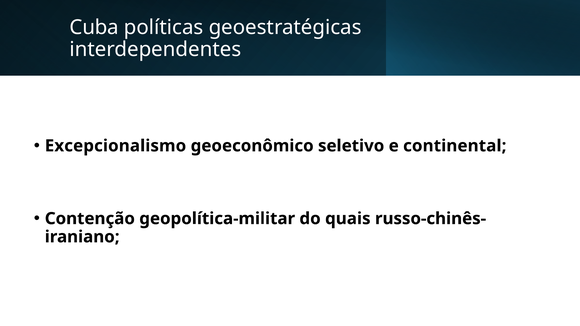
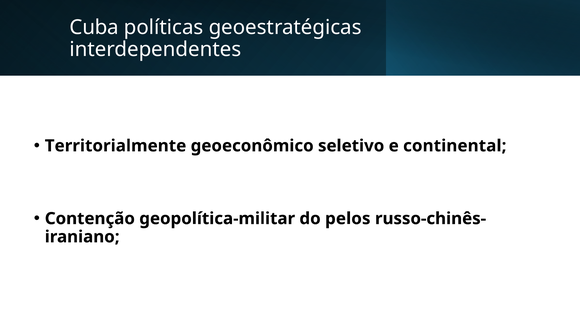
Excepcionalismo: Excepcionalismo -> Territorialmente
quais: quais -> pelos
